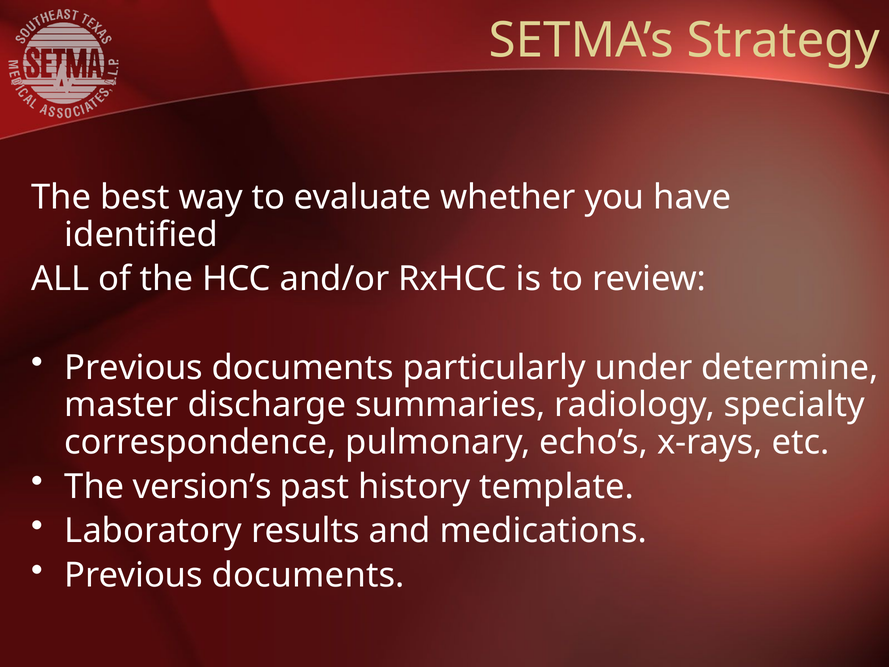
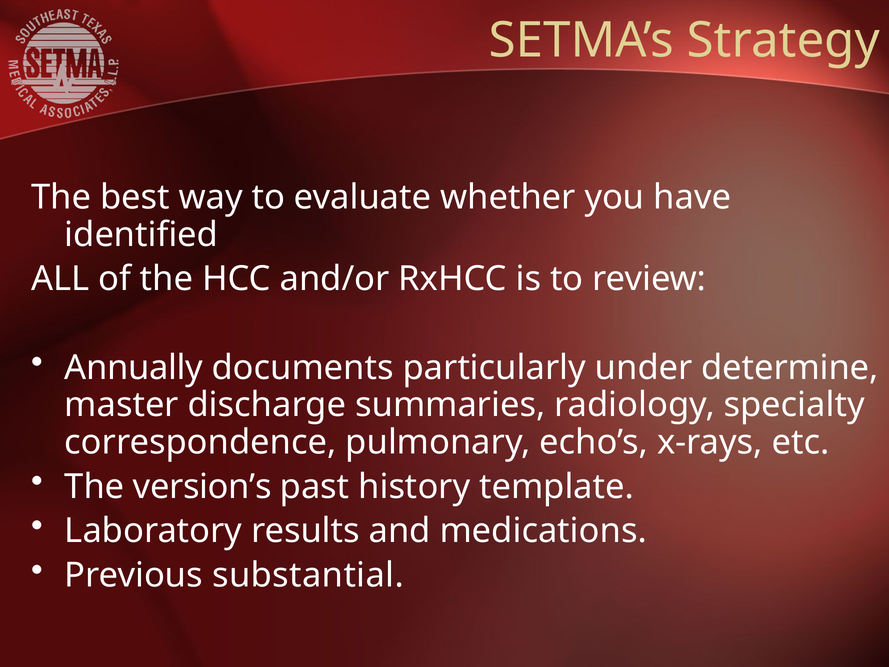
Previous at (134, 367): Previous -> Annually
documents at (308, 575): documents -> substantial
